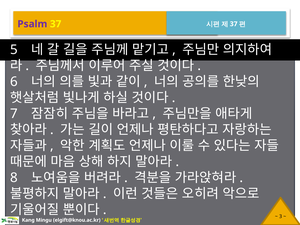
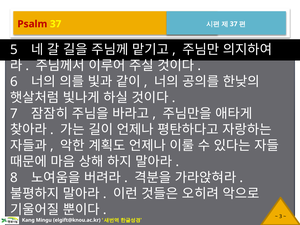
Psalm colour: purple -> red
